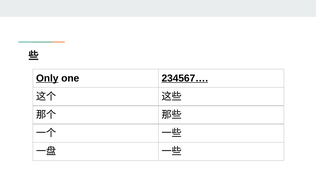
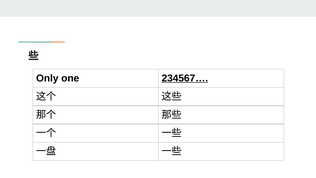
Only underline: present -> none
